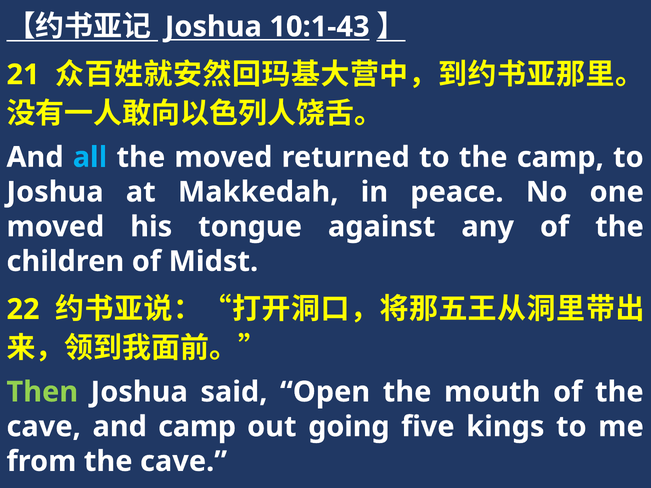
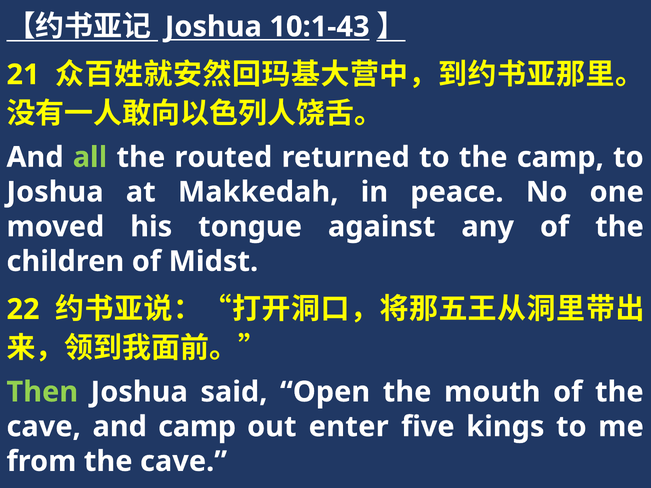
all colour: light blue -> light green
the moved: moved -> routed
going: going -> enter
